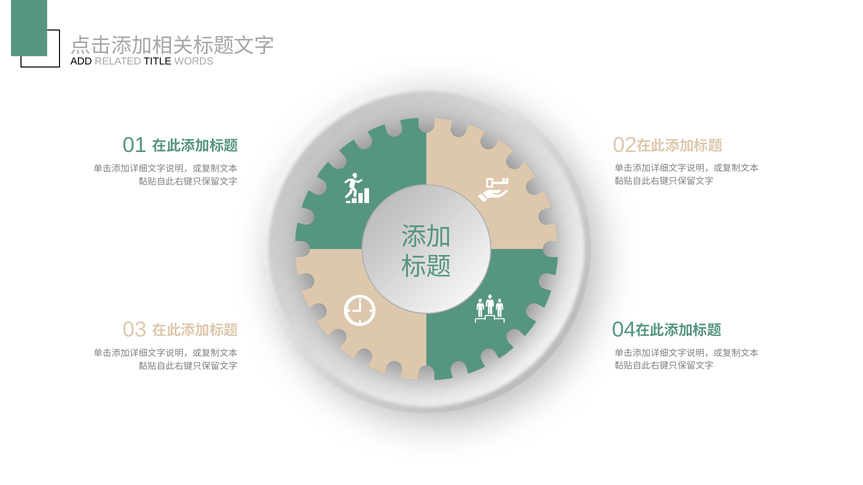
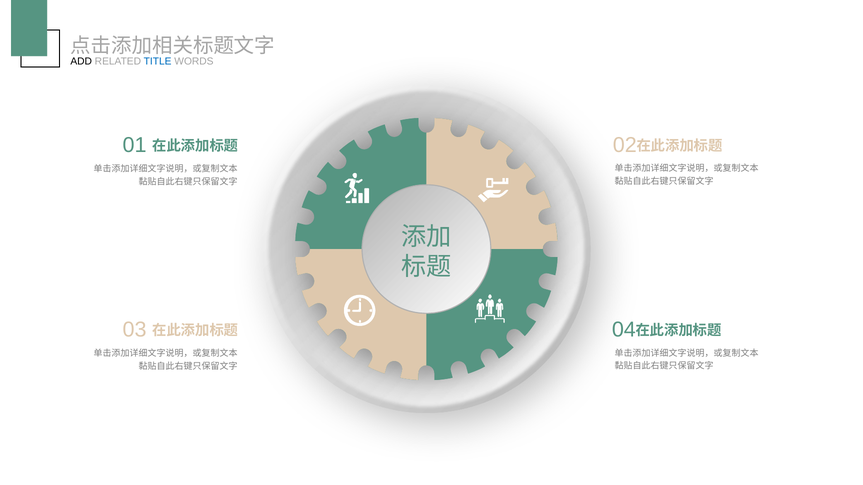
TITLE colour: black -> blue
